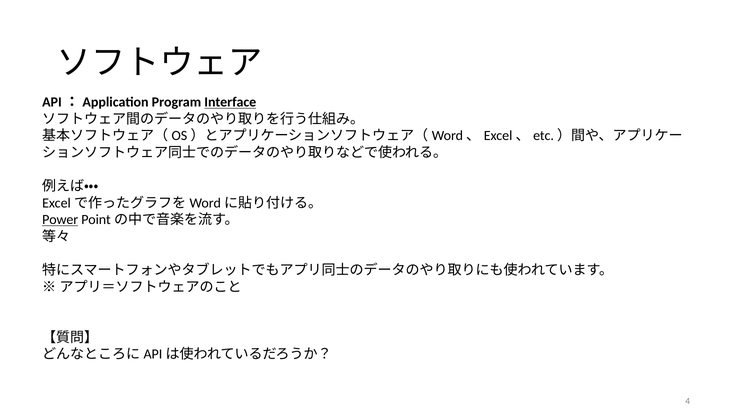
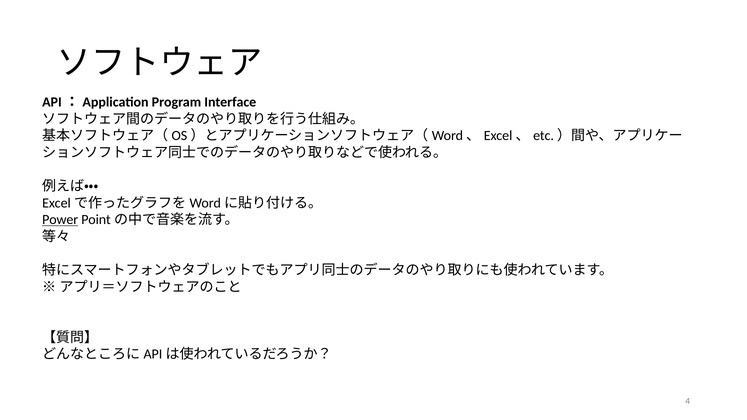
Interface underline: present -> none
